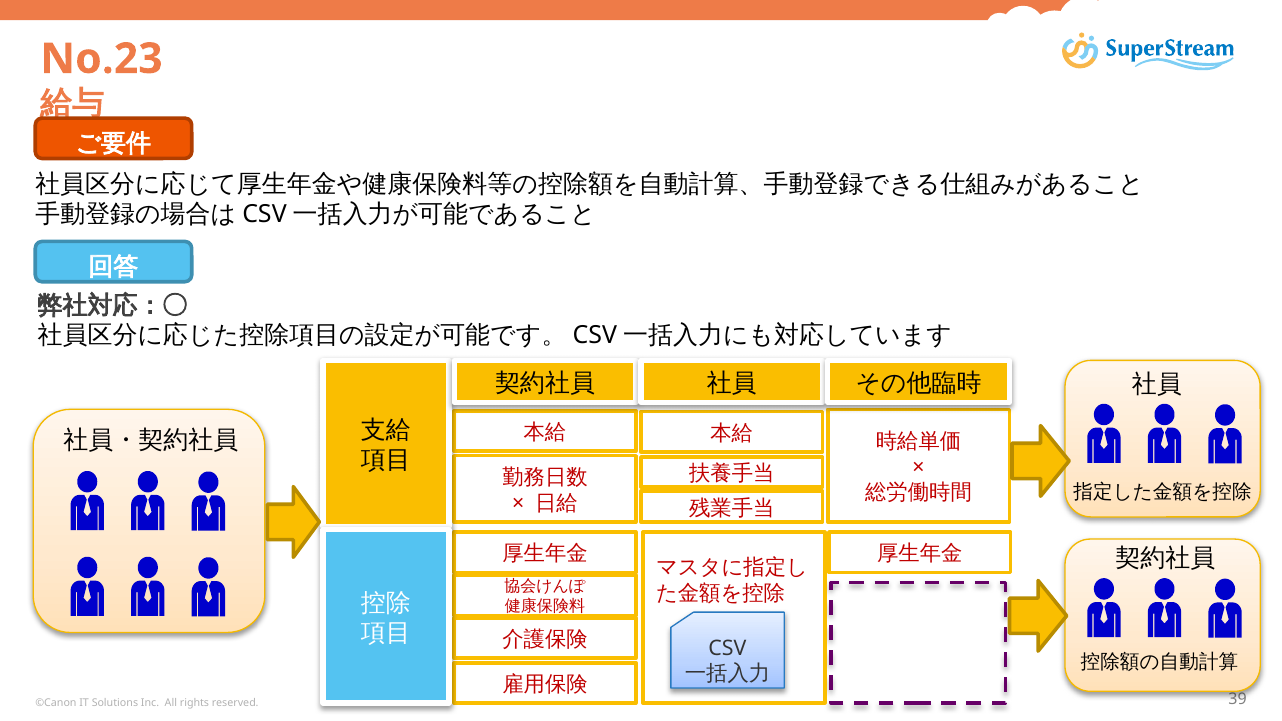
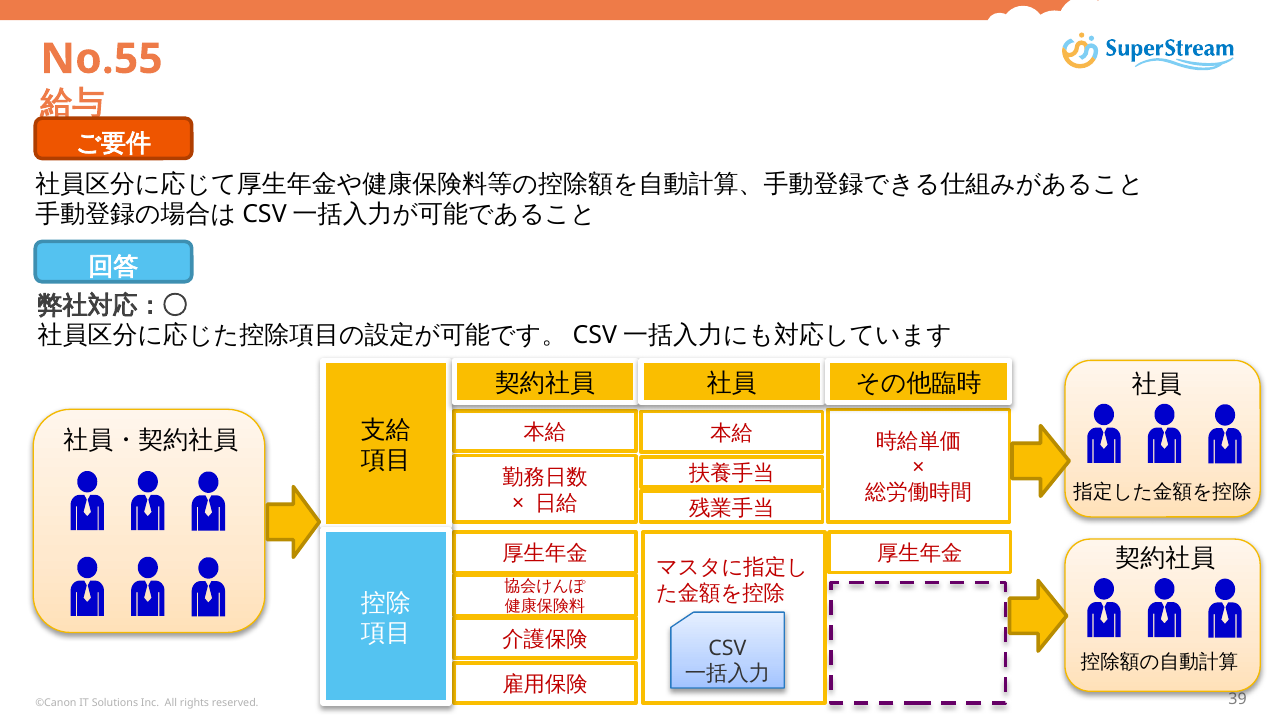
No.23: No.23 -> No.55
